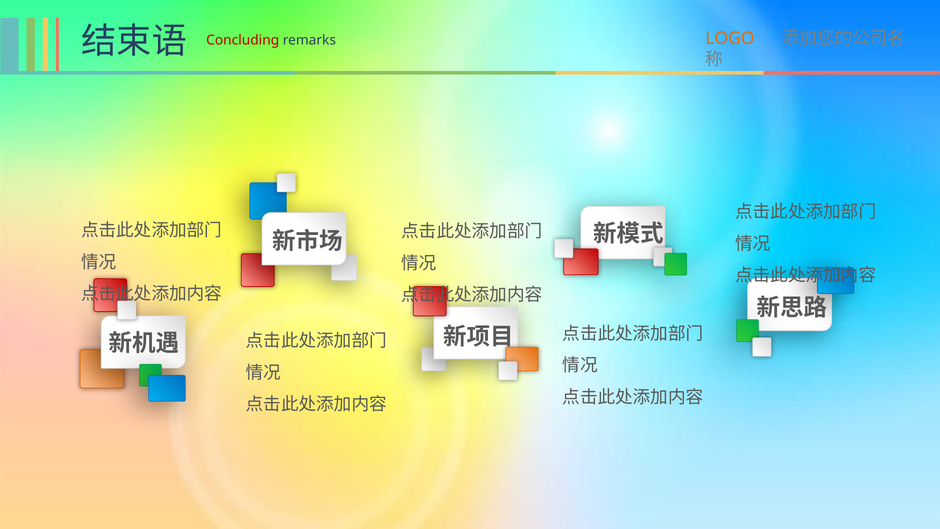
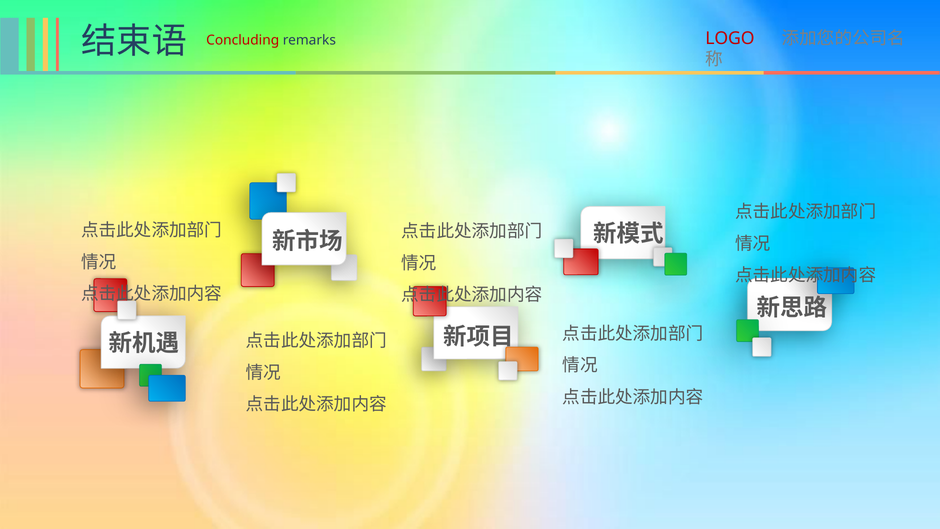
LOGO colour: orange -> red
